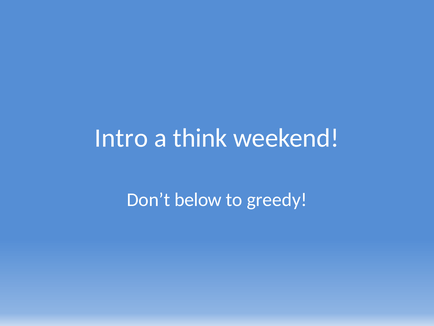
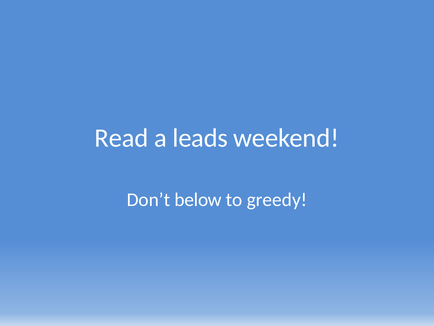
Intro: Intro -> Read
think: think -> leads
